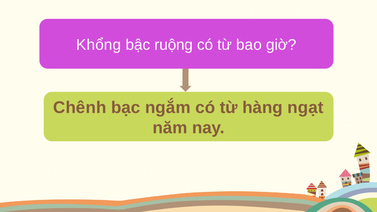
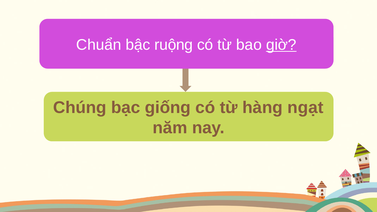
Khổng: Khổng -> Chuẩn
giờ underline: none -> present
Chênh: Chênh -> Chúng
ngắm: ngắm -> giống
